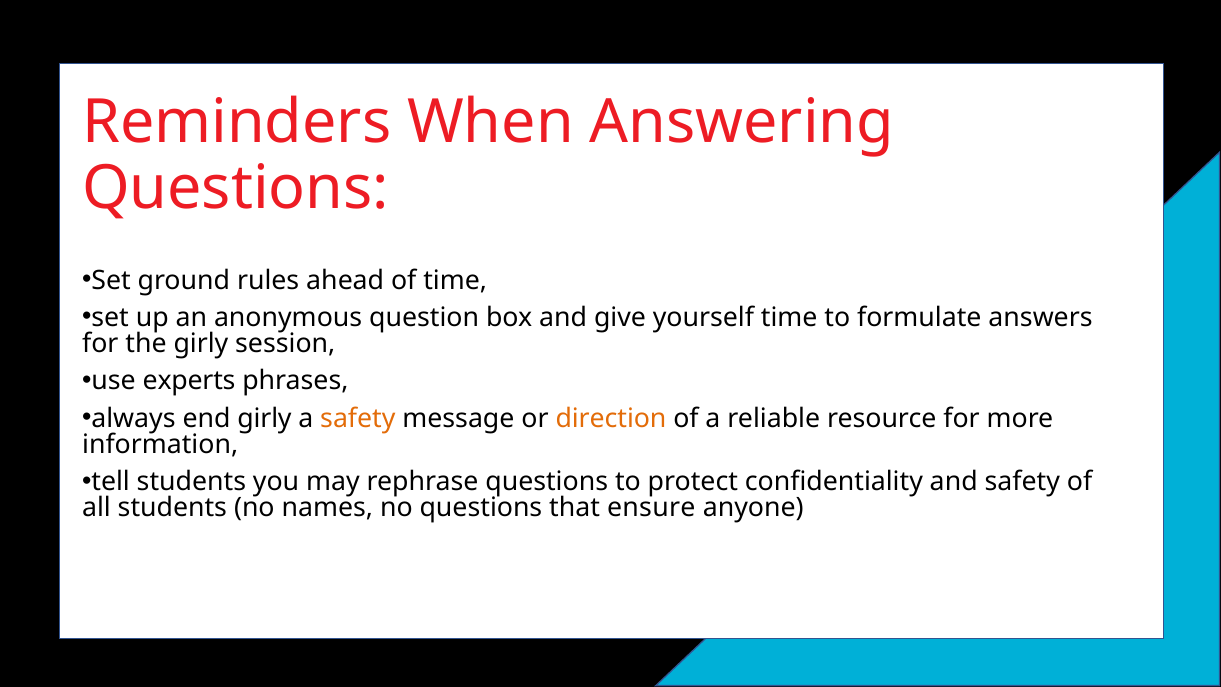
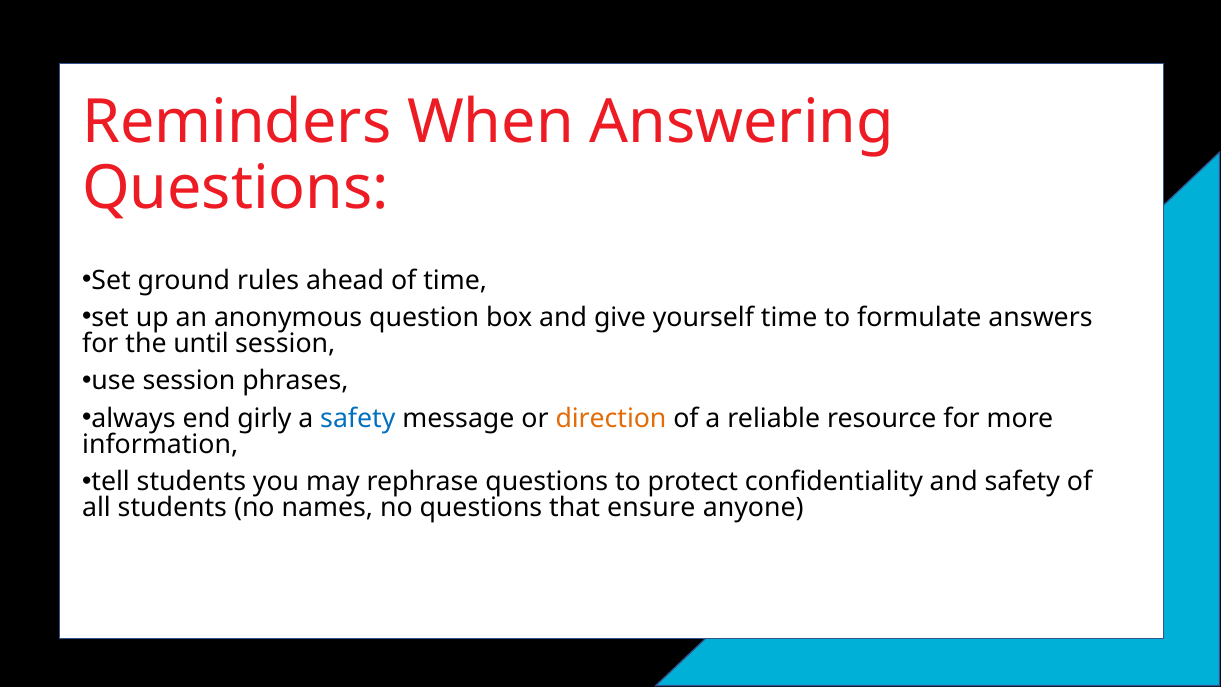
the girly: girly -> until
use experts: experts -> session
safety at (358, 418) colour: orange -> blue
